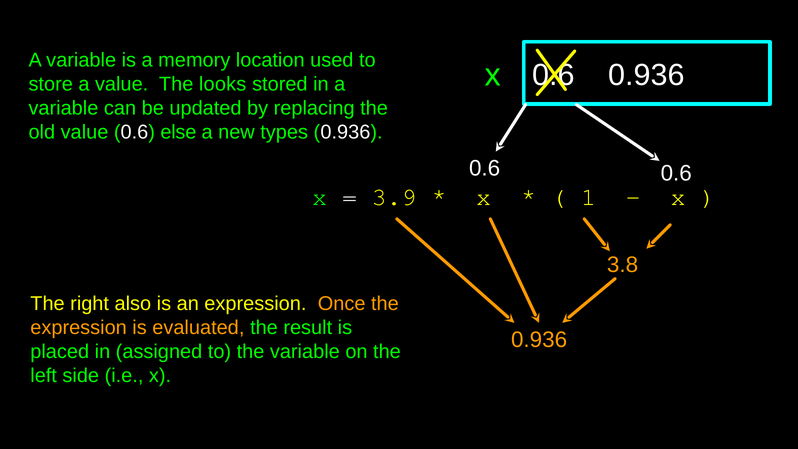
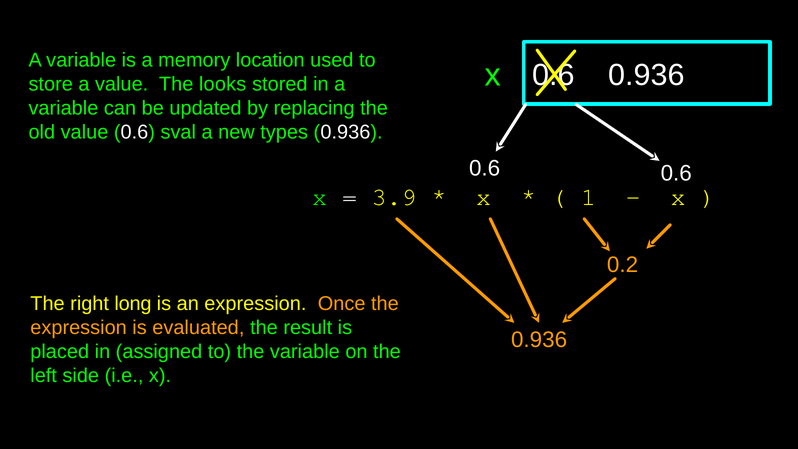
else: else -> sval
3.8: 3.8 -> 0.2
also: also -> long
